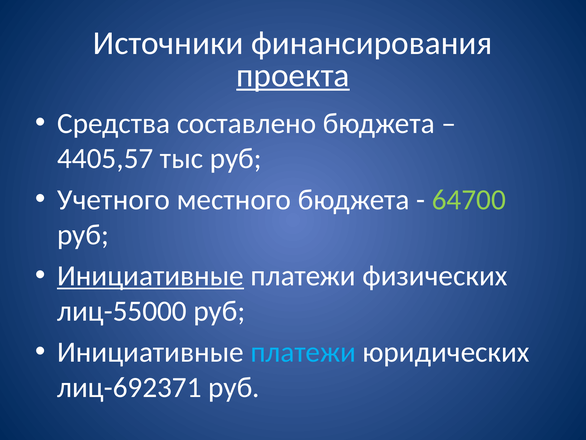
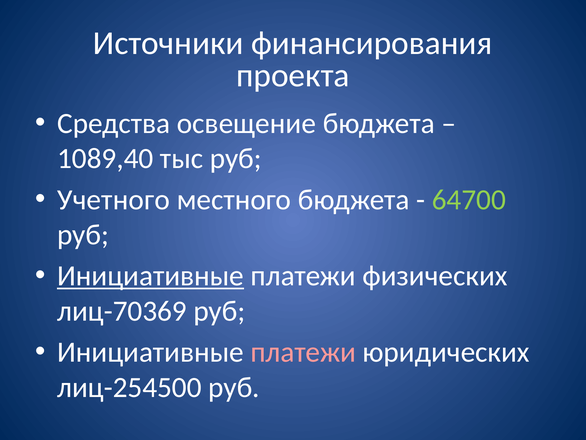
проекта underline: present -> none
составлено: составлено -> освещение
4405,57: 4405,57 -> 1089,40
лиц-55000: лиц-55000 -> лиц-70369
платежи at (303, 352) colour: light blue -> pink
лиц-692371: лиц-692371 -> лиц-254500
